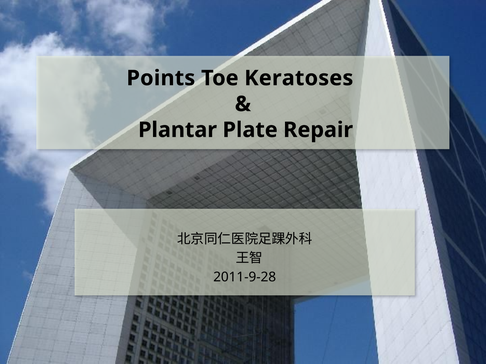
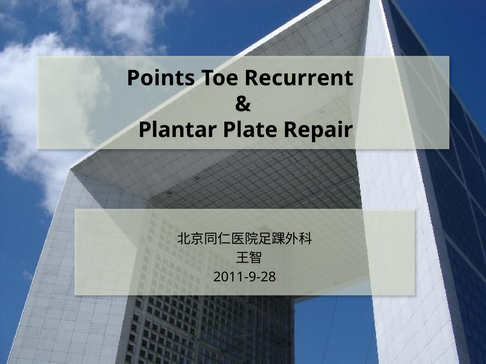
Keratoses: Keratoses -> Recurrent
